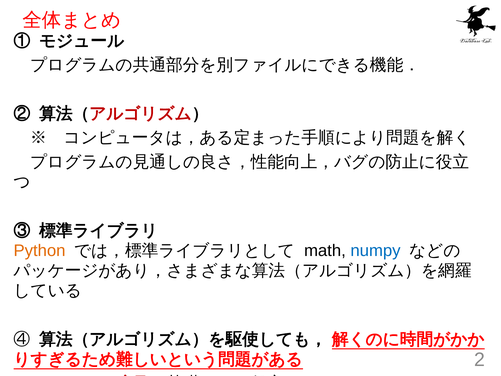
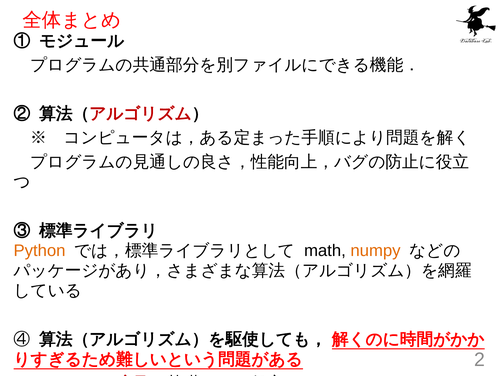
numpy colour: blue -> orange
